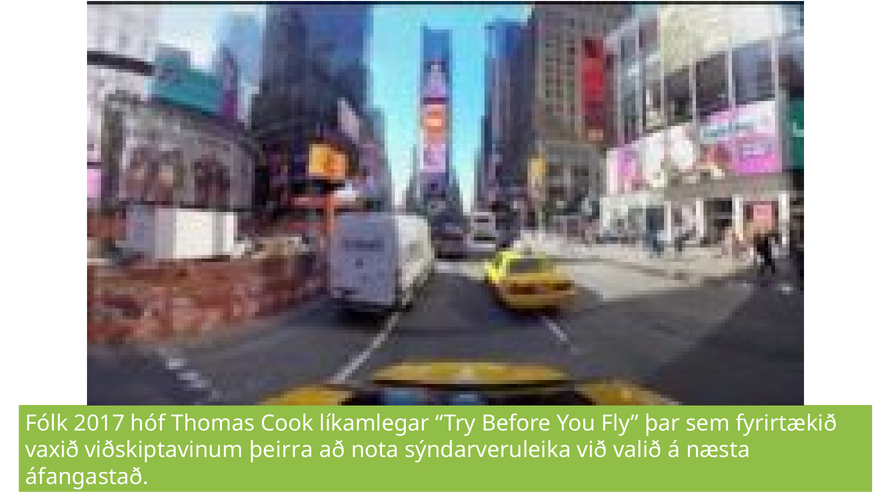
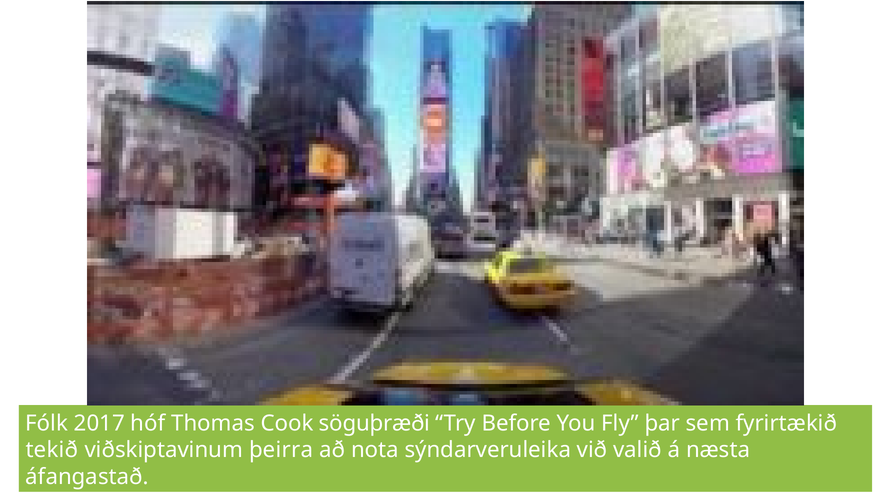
líkamlegar: líkamlegar -> söguþræði
vaxið: vaxið -> tekið
